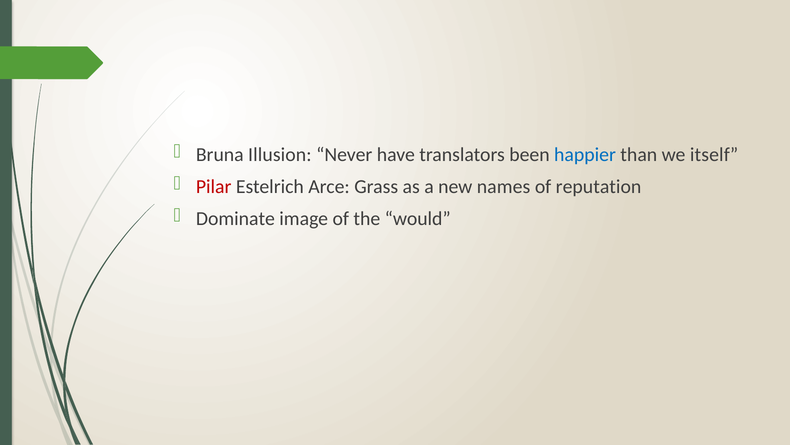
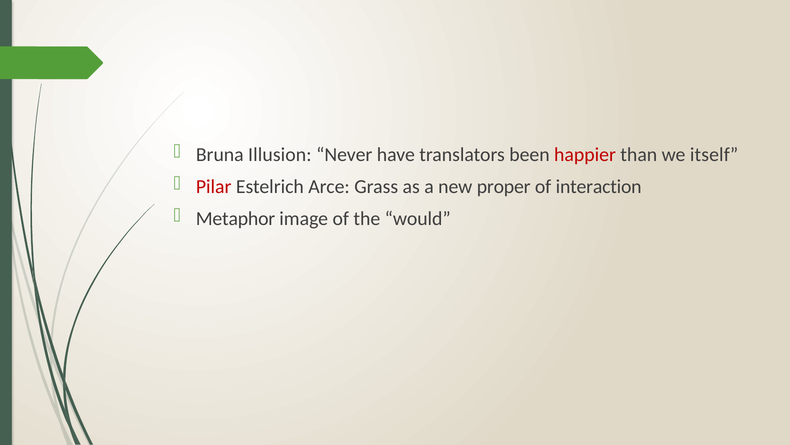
happier colour: blue -> red
names: names -> proper
reputation: reputation -> interaction
Dominate: Dominate -> Metaphor
